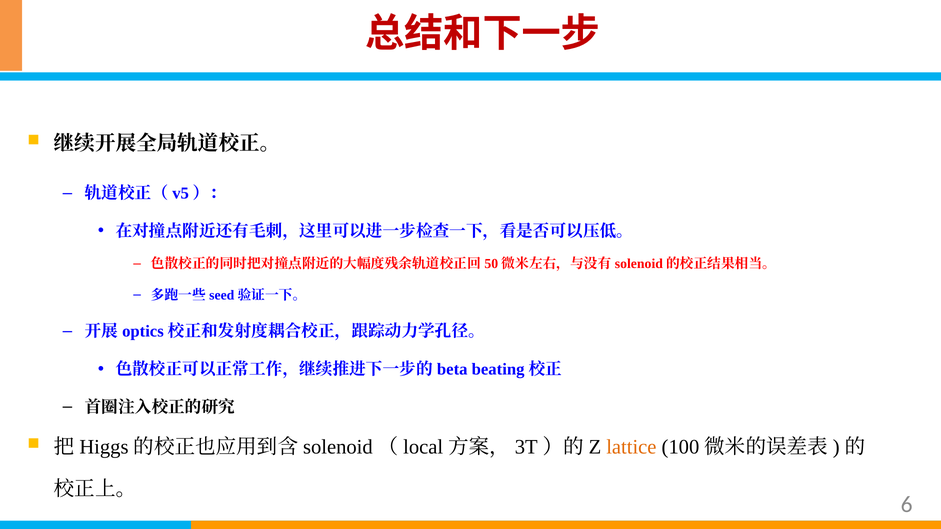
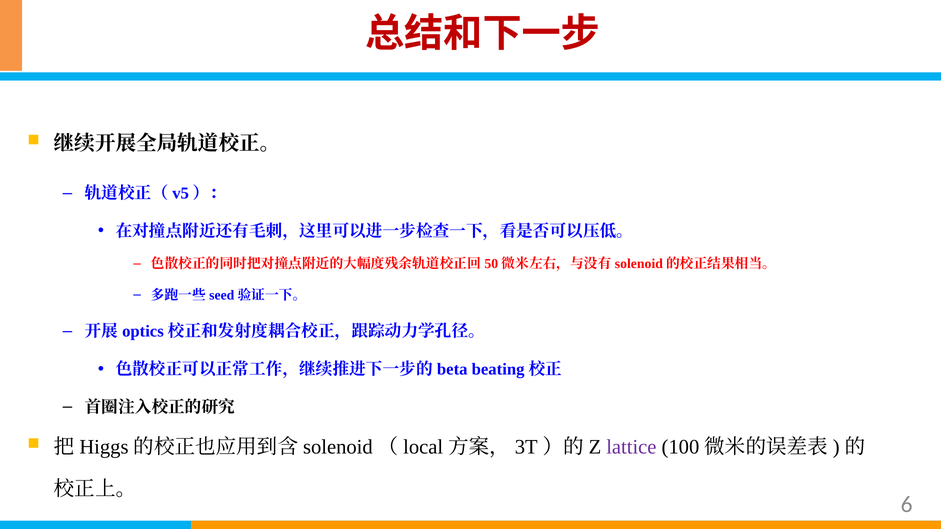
lattice colour: orange -> purple
